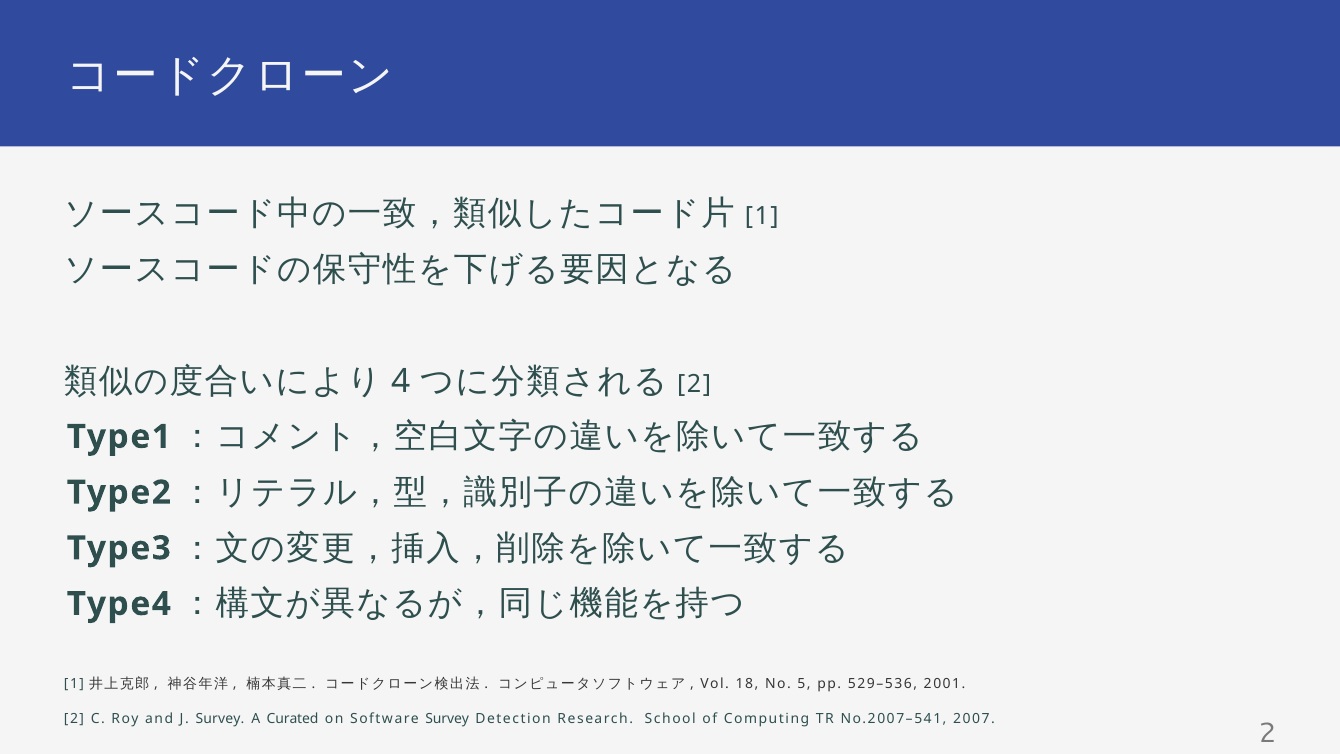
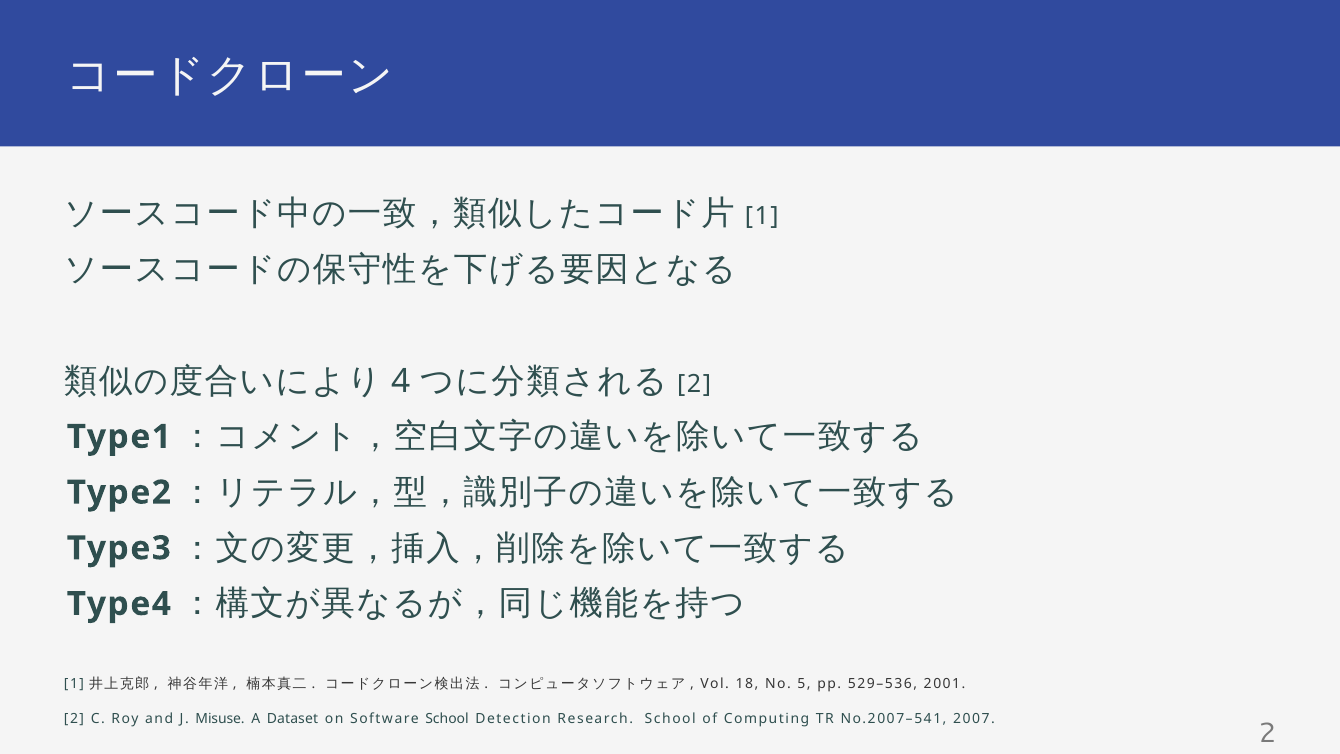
J Survey: Survey -> Misuse
Curated: Curated -> Dataset
Software Survey: Survey -> School
